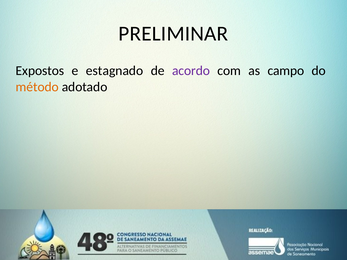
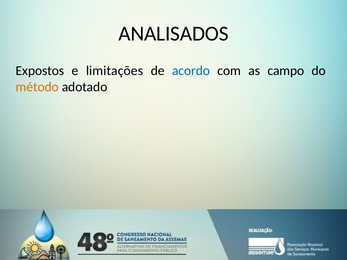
PRELIMINAR: PRELIMINAR -> ANALISADOS
estagnado: estagnado -> limitações
acordo colour: purple -> blue
